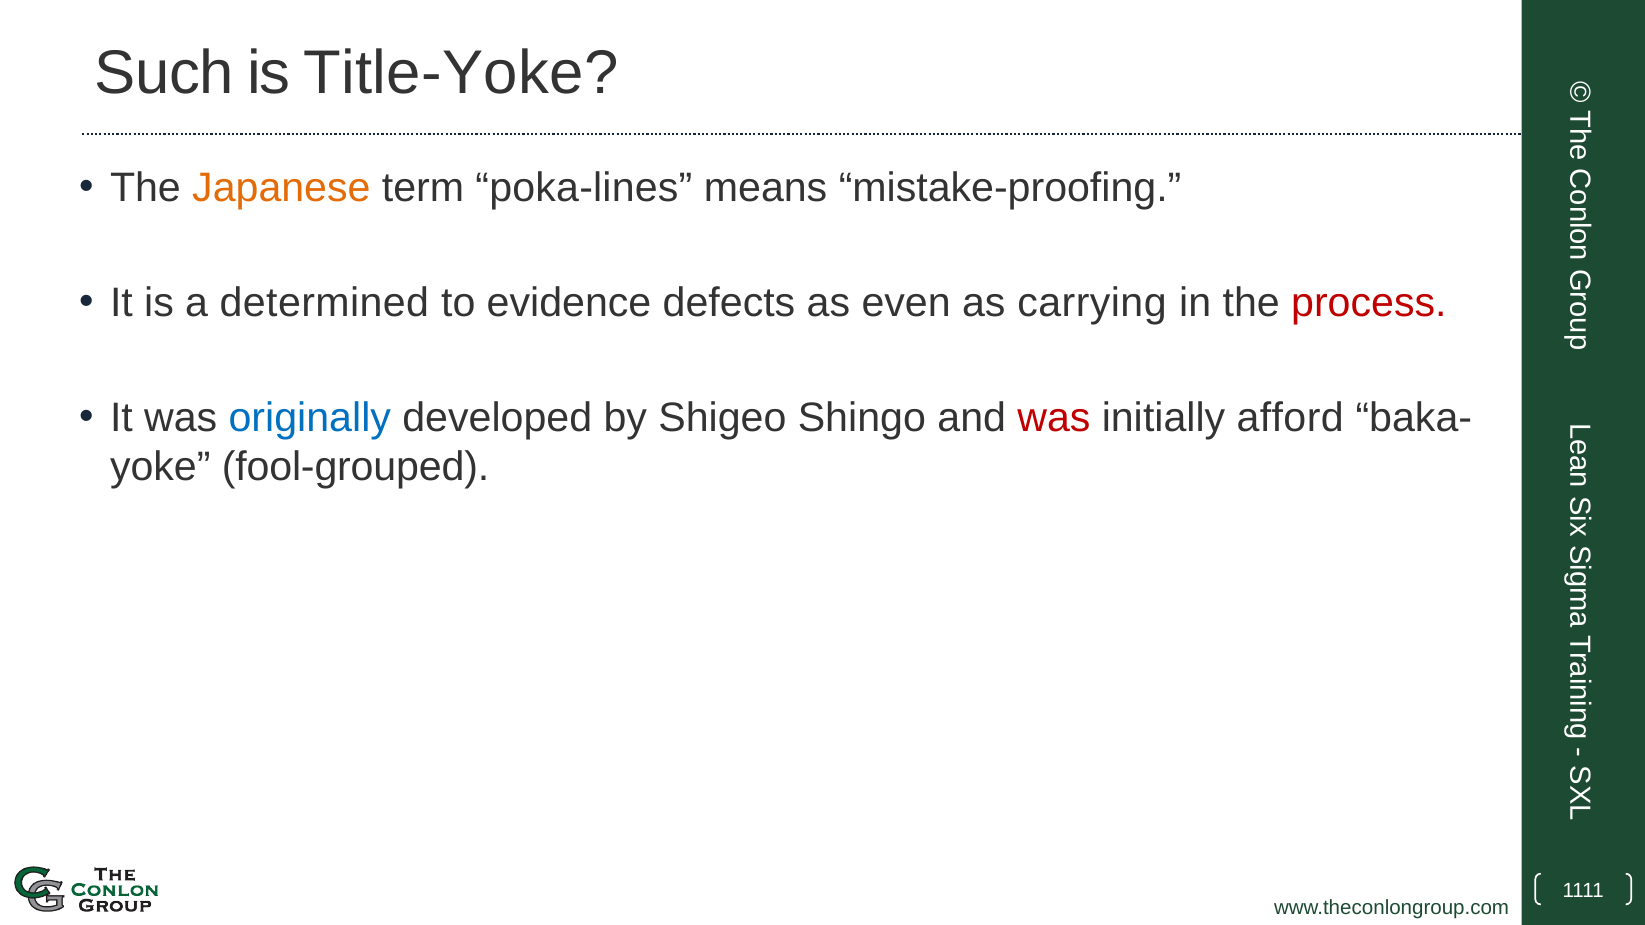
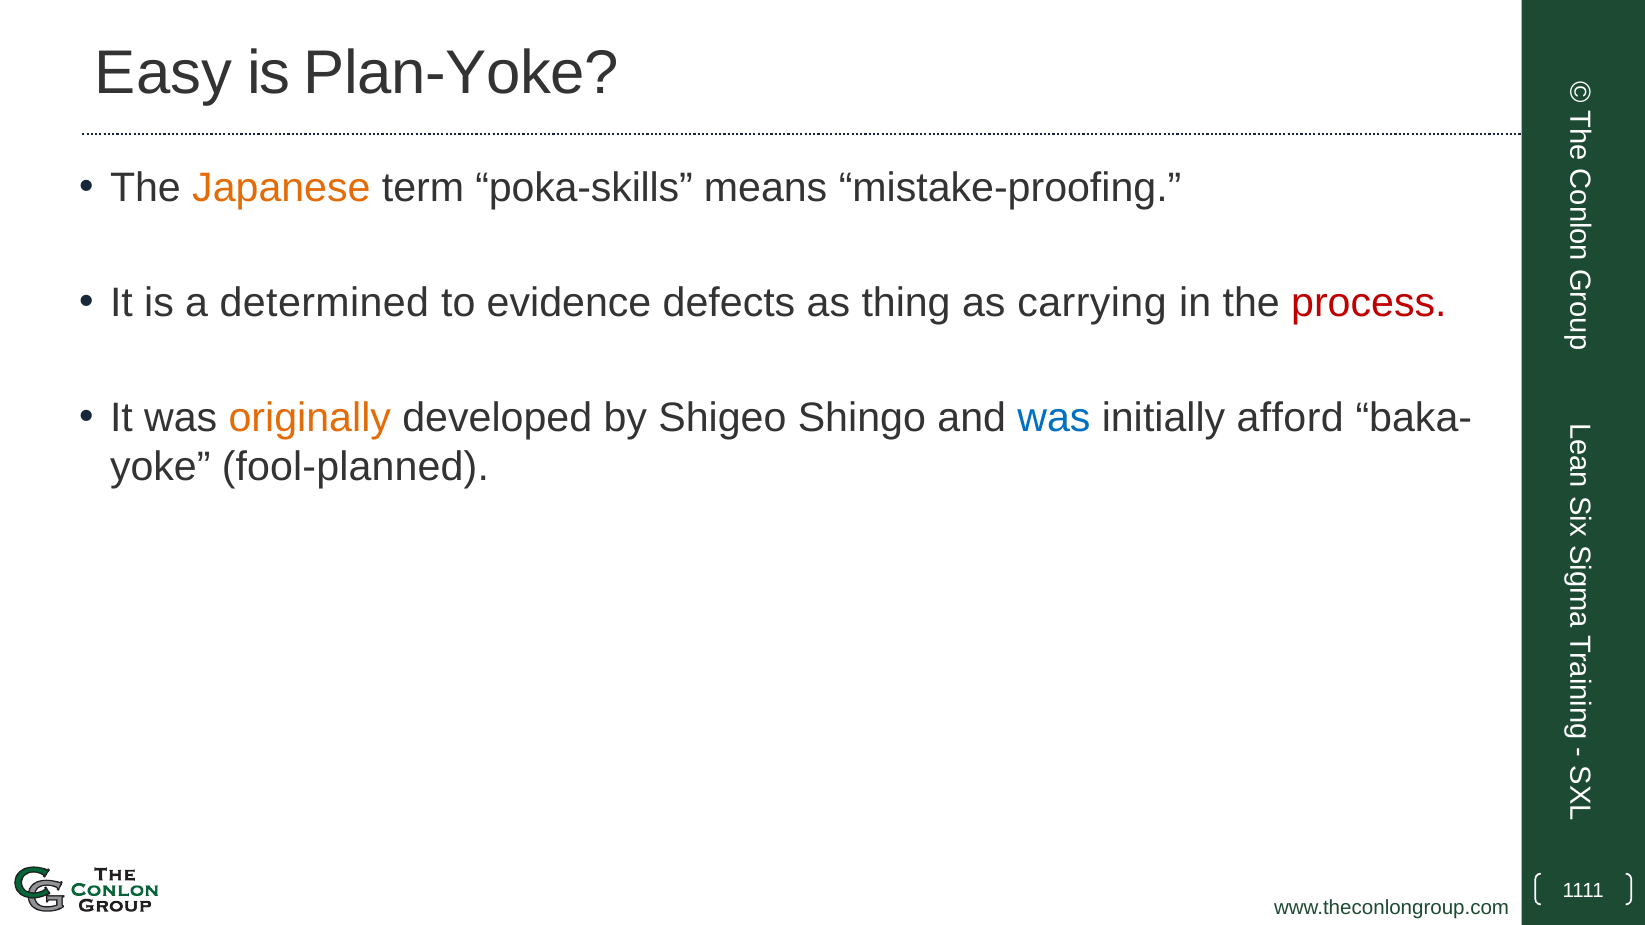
Such: Such -> Easy
Title-Yoke: Title-Yoke -> Plan-Yoke
poka-lines: poka-lines -> poka-skills
even: even -> thing
originally colour: blue -> orange
was at (1054, 418) colour: red -> blue
fool-grouped: fool-grouped -> fool-planned
